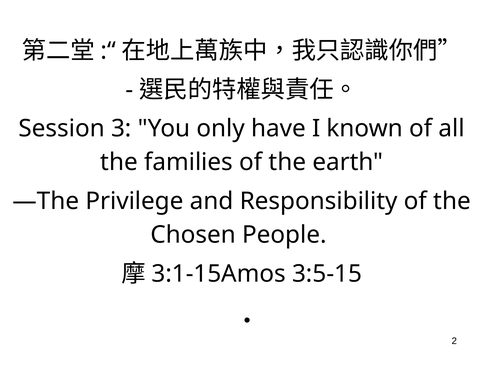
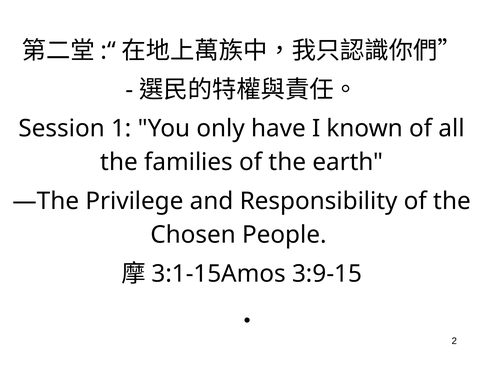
3: 3 -> 1
3:5-15: 3:5-15 -> 3:9-15
